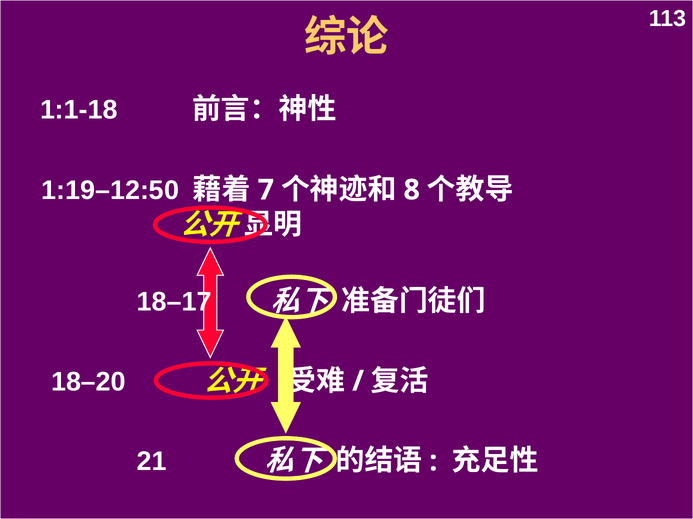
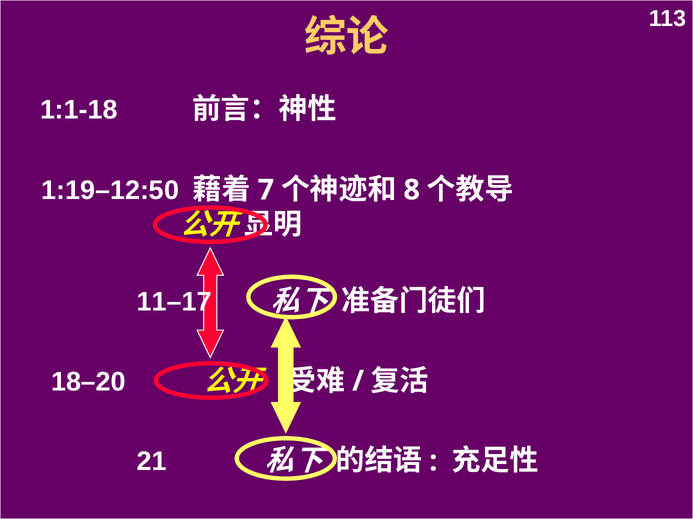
18–17: 18–17 -> 11–17
